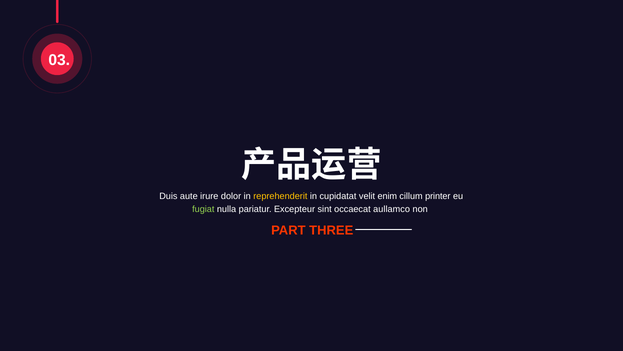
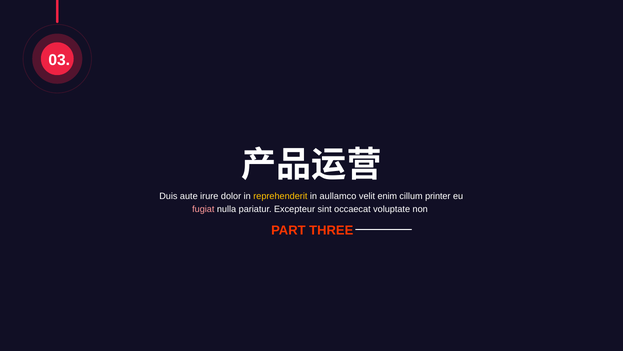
cupidatat: cupidatat -> aullamco
fugiat colour: light green -> pink
aullamco: aullamco -> voluptate
